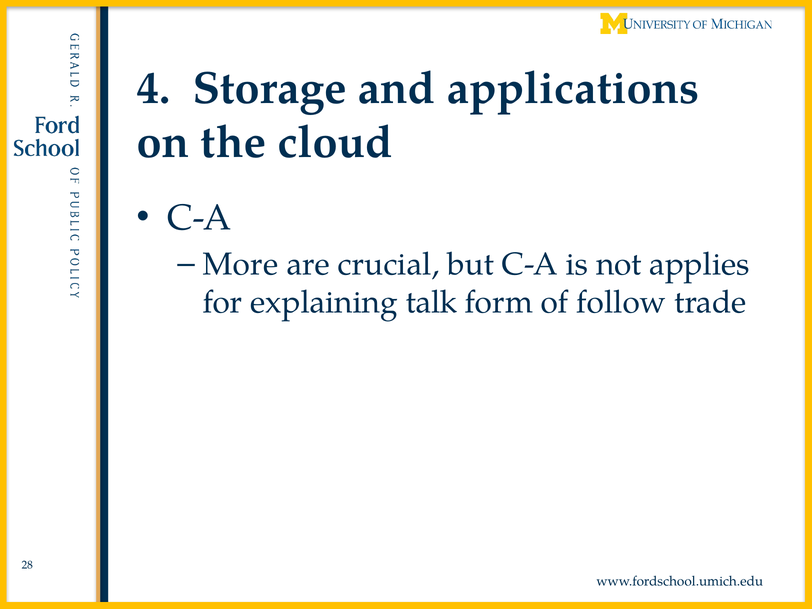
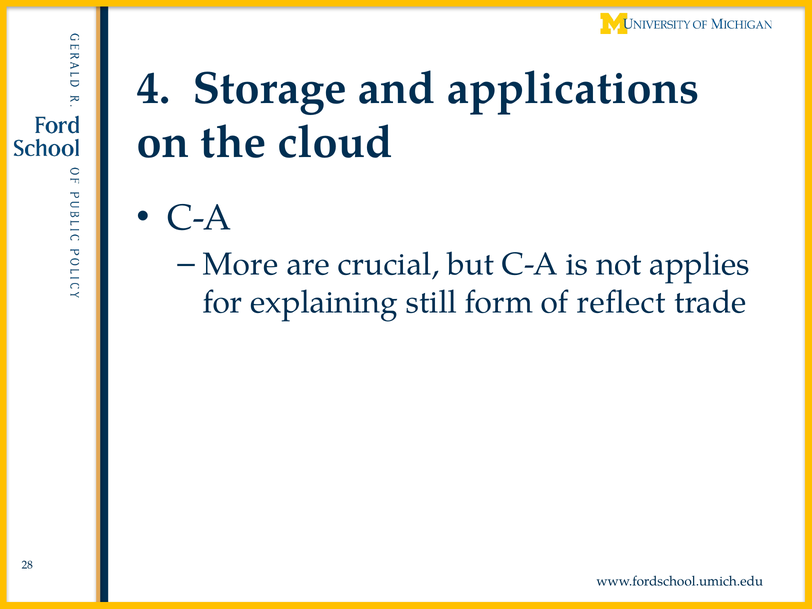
talk: talk -> still
follow: follow -> reflect
